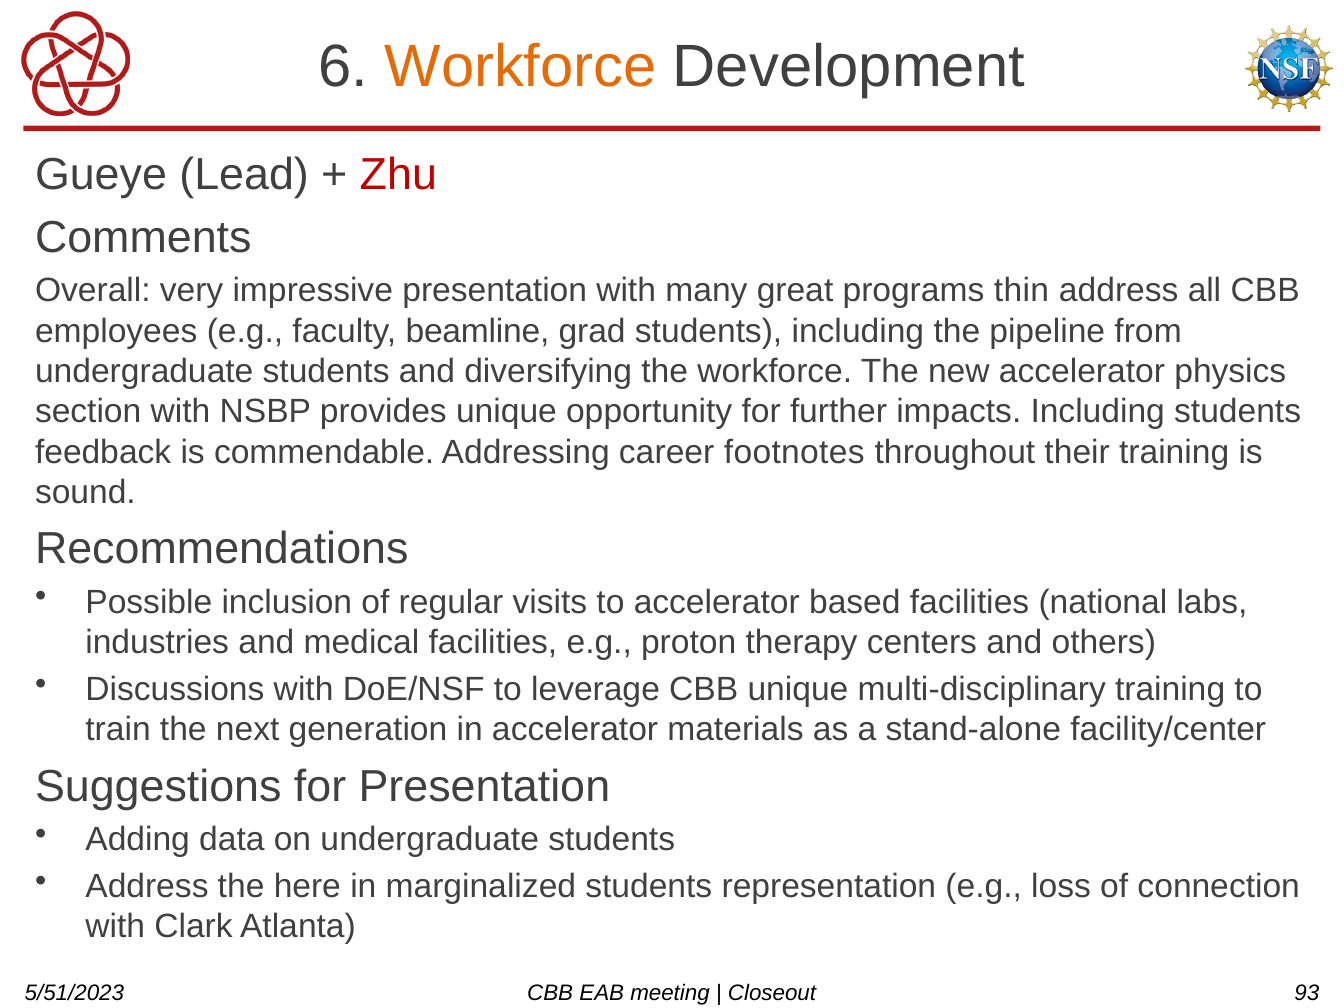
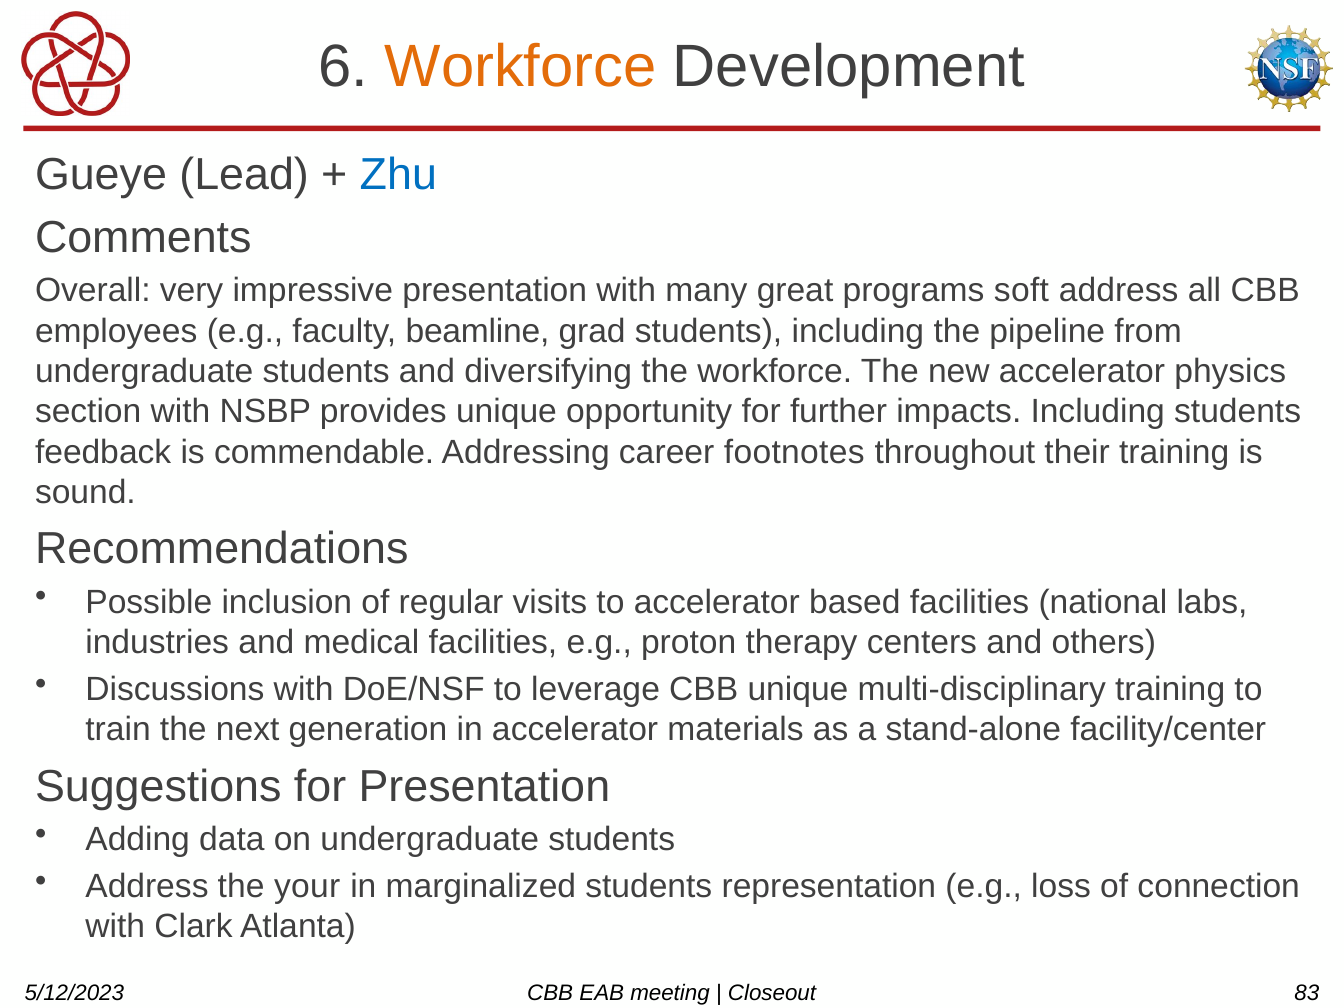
Zhu colour: red -> blue
thin: thin -> soft
here: here -> your
5/51/2023: 5/51/2023 -> 5/12/2023
93: 93 -> 83
